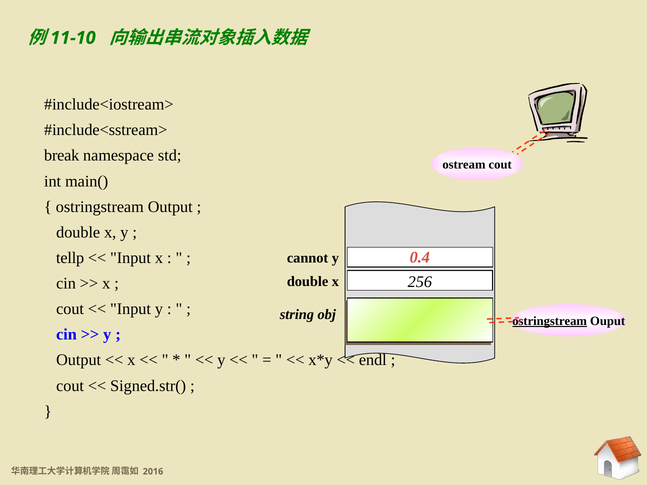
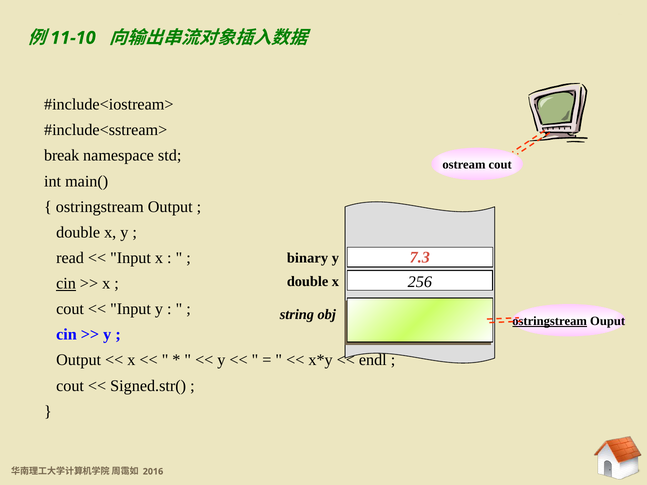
0.4: 0.4 -> 7.3
tellp: tellp -> read
cannot: cannot -> binary
cin at (66, 284) underline: none -> present
